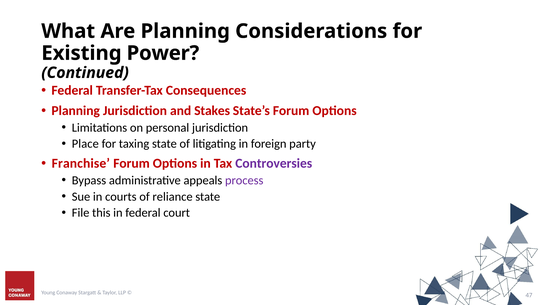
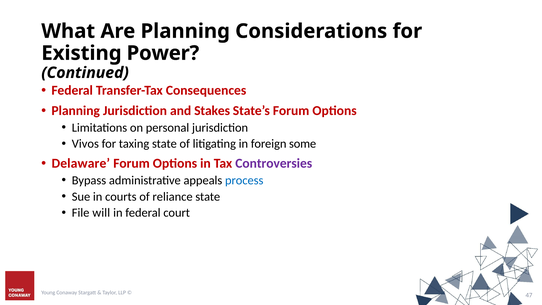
Place: Place -> Vivos
party: party -> some
Franchise: Franchise -> Delaware
process colour: purple -> blue
this: this -> will
